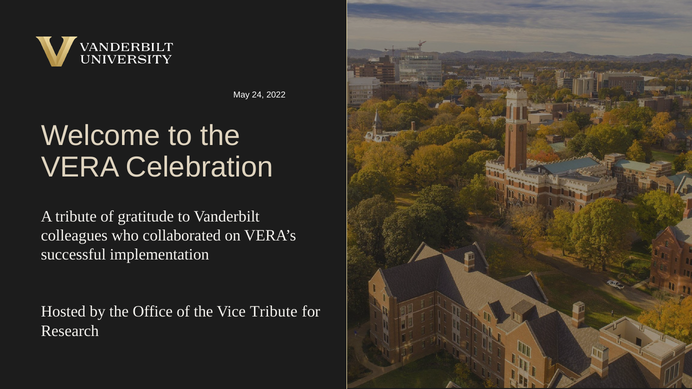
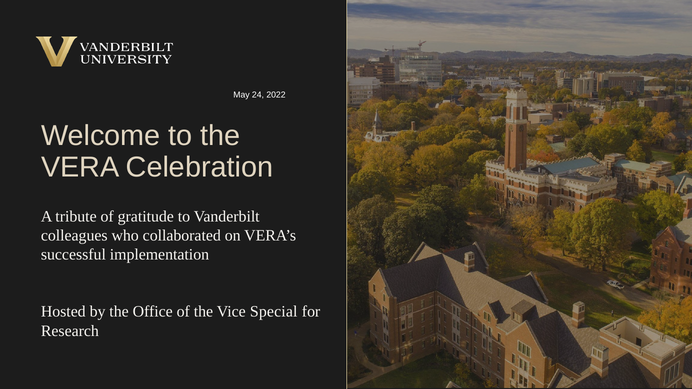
Vice Tribute: Tribute -> Special
